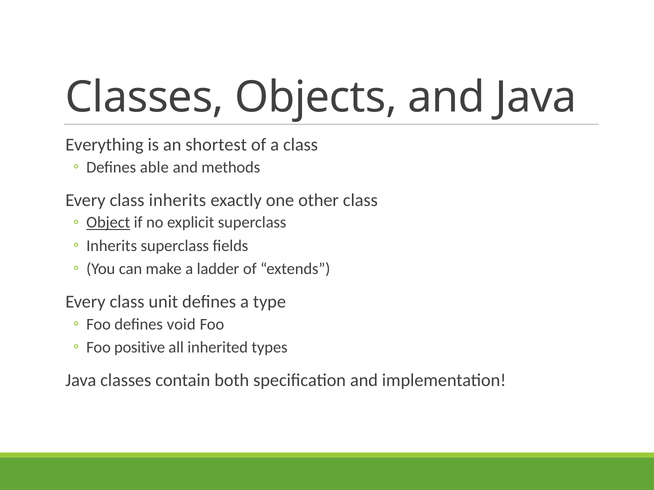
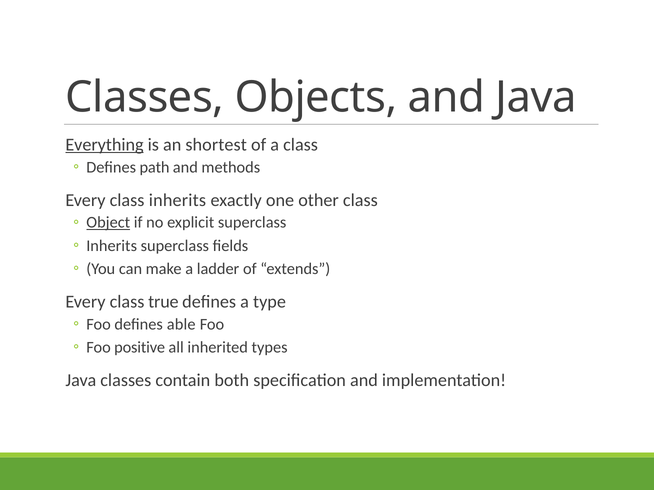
Everything underline: none -> present
able: able -> path
unit: unit -> true
void: void -> able
